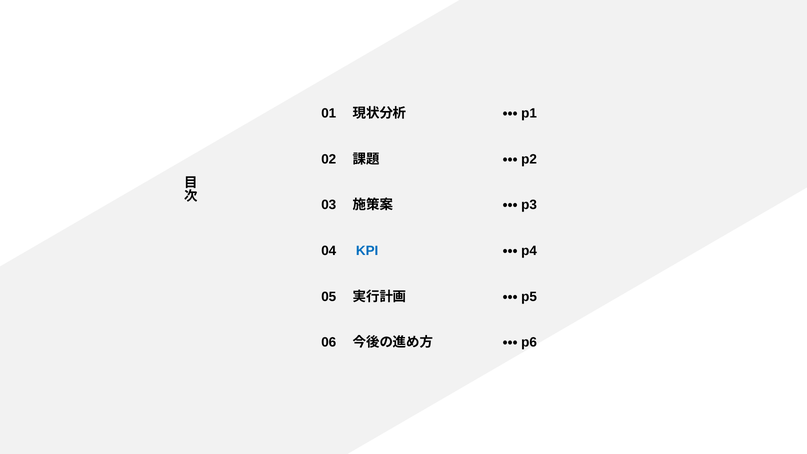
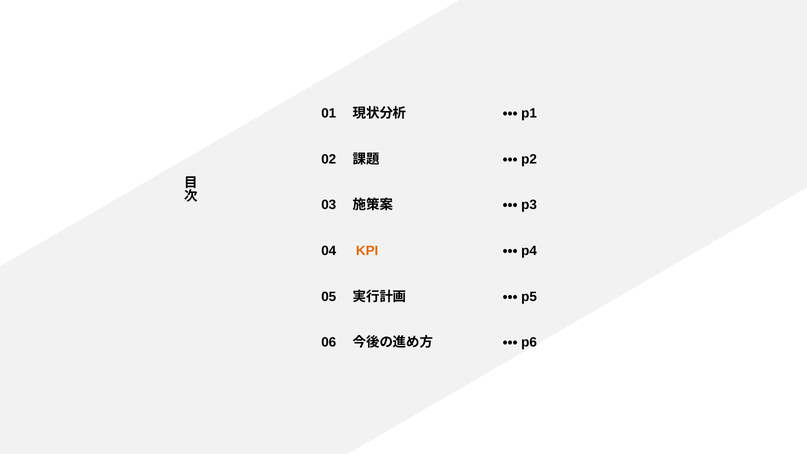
KPI colour: blue -> orange
